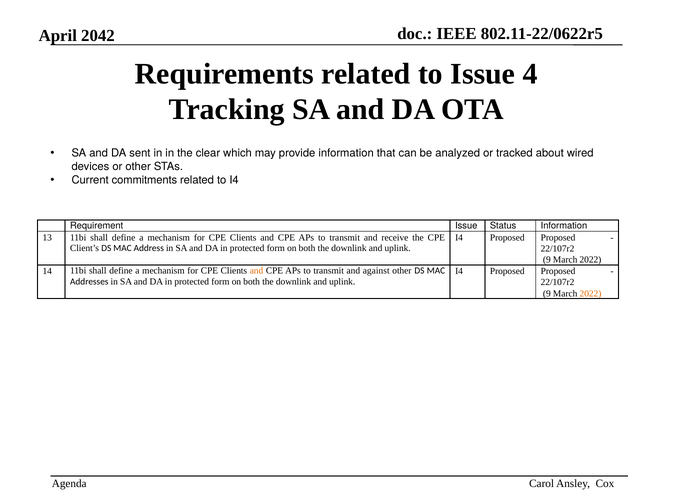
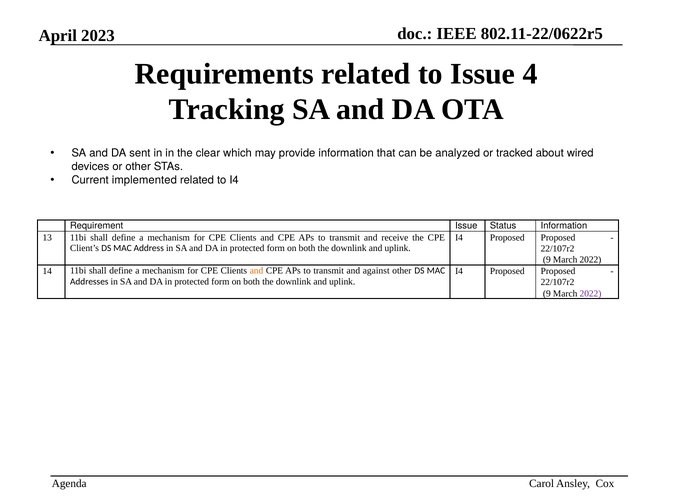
2042: 2042 -> 2023
commitments: commitments -> implemented
2022 at (590, 294) colour: orange -> purple
